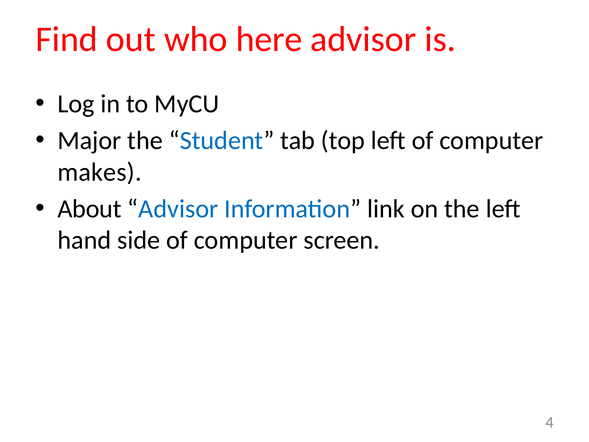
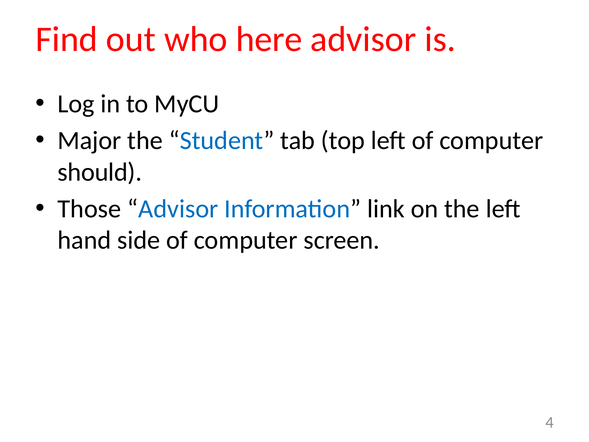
makes: makes -> should
About: About -> Those
